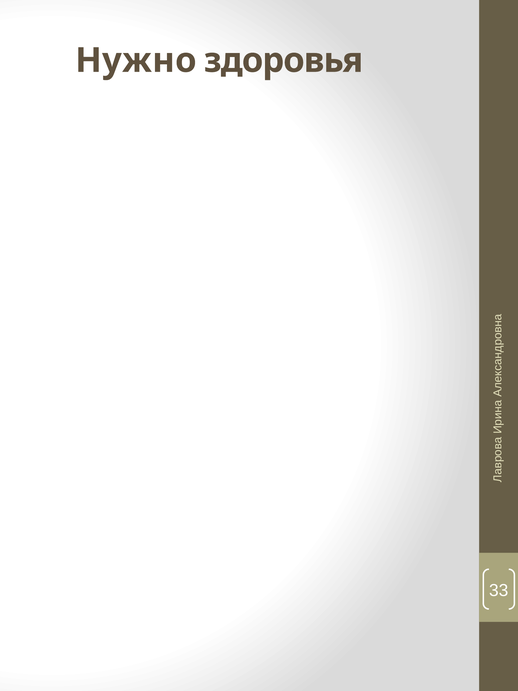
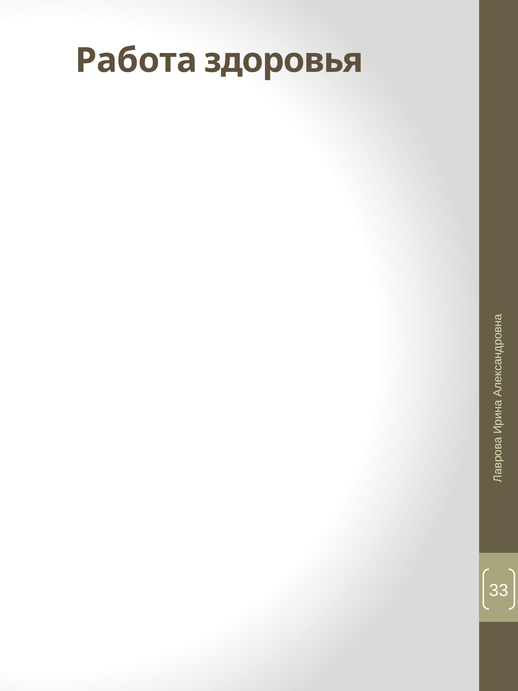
Нужно: Нужно -> Работа
